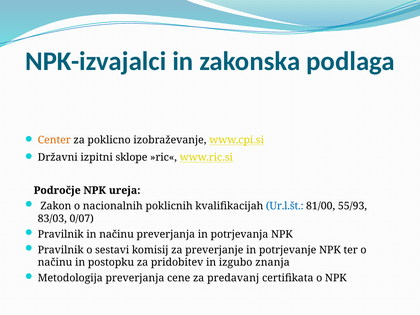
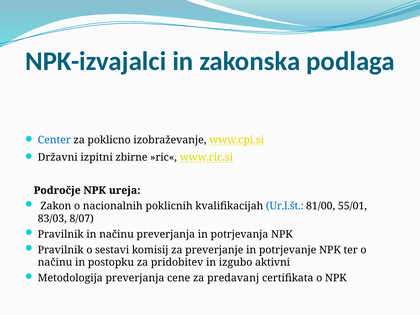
Center colour: orange -> blue
sklope: sklope -> zbirne
55/93: 55/93 -> 55/01
0/07: 0/07 -> 8/07
znanja: znanja -> aktivni
